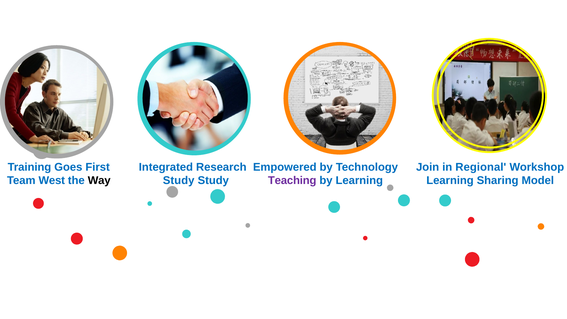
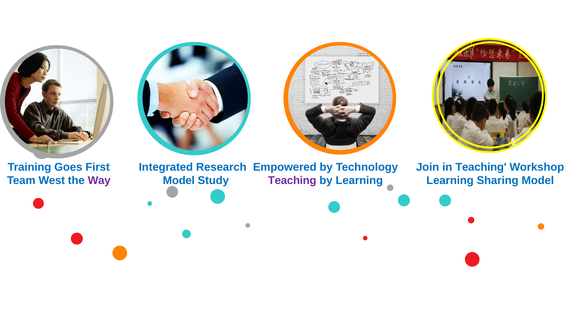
in Regional: Regional -> Teaching
Way colour: black -> purple
Study at (179, 180): Study -> Model
